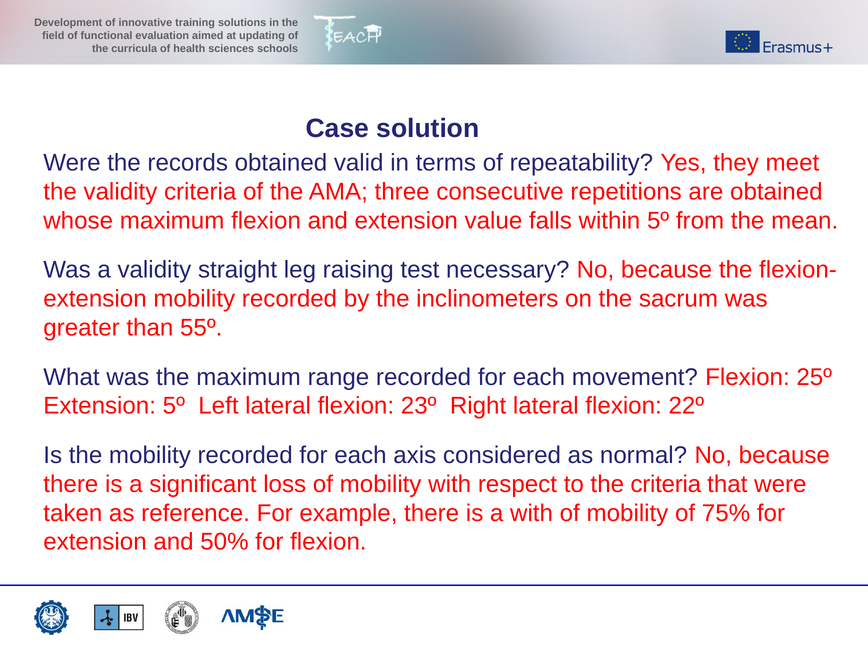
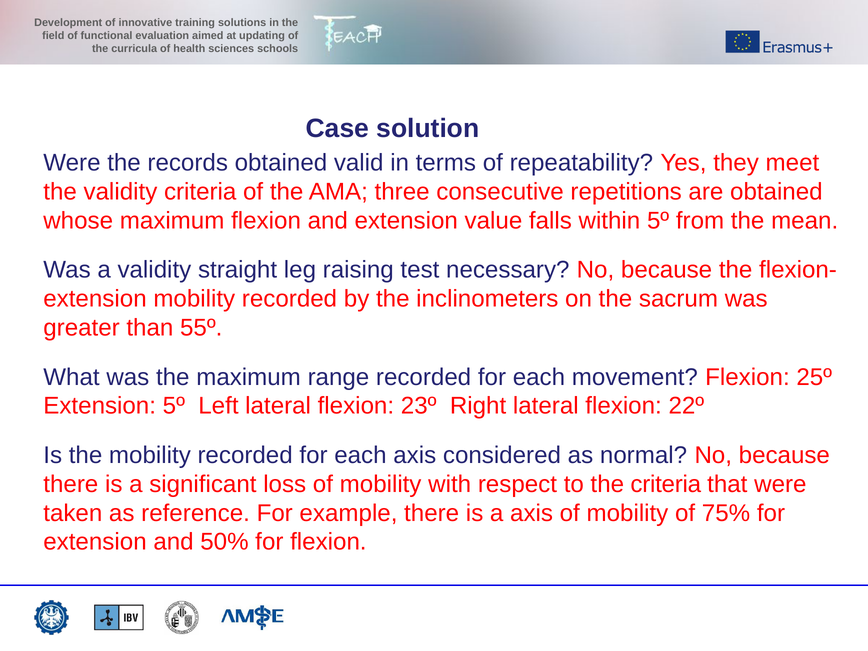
a with: with -> axis
